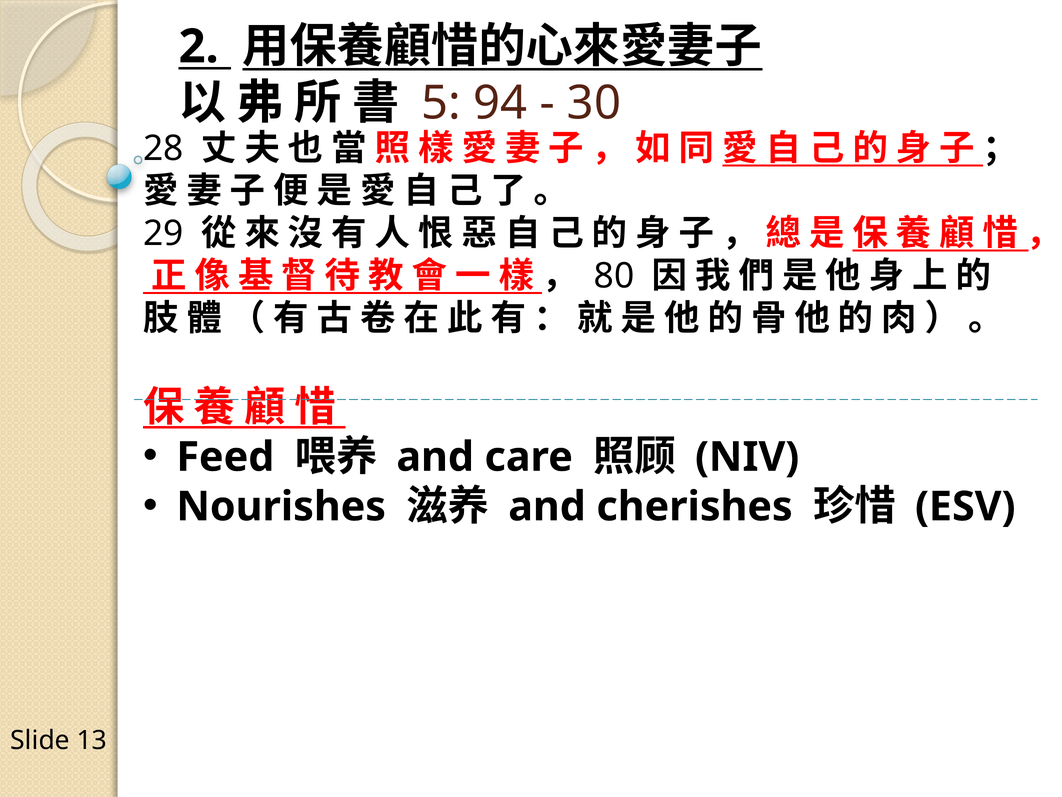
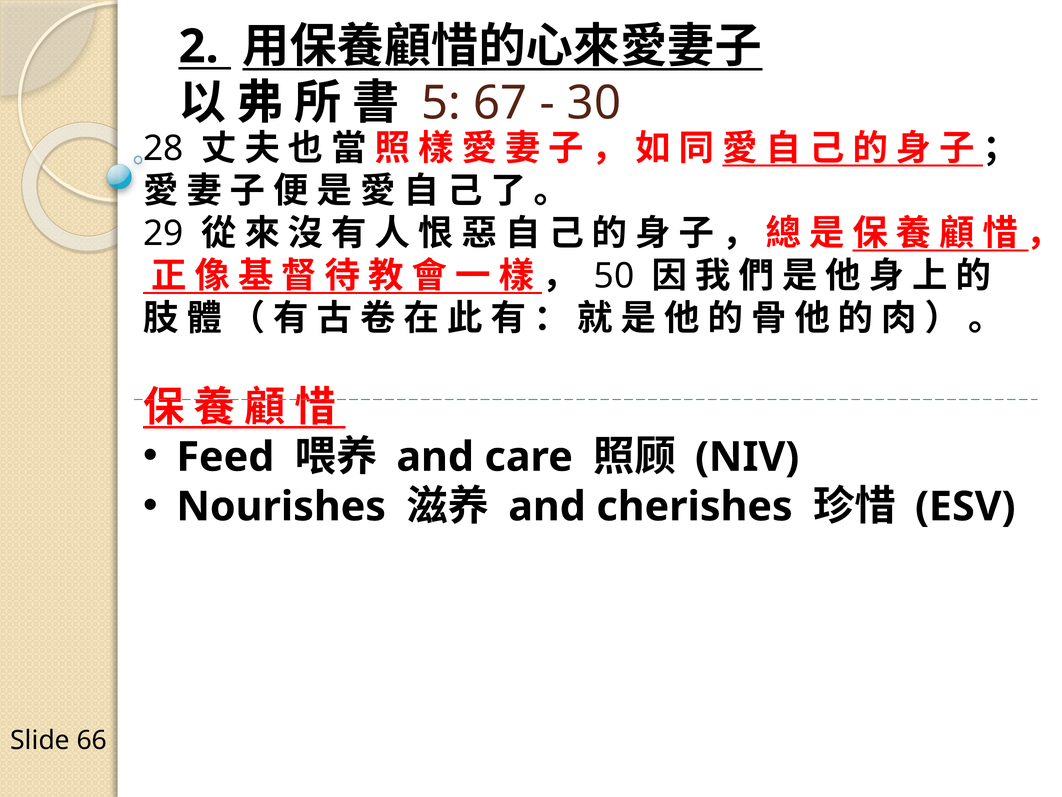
94: 94 -> 67
80: 80 -> 50
13: 13 -> 66
